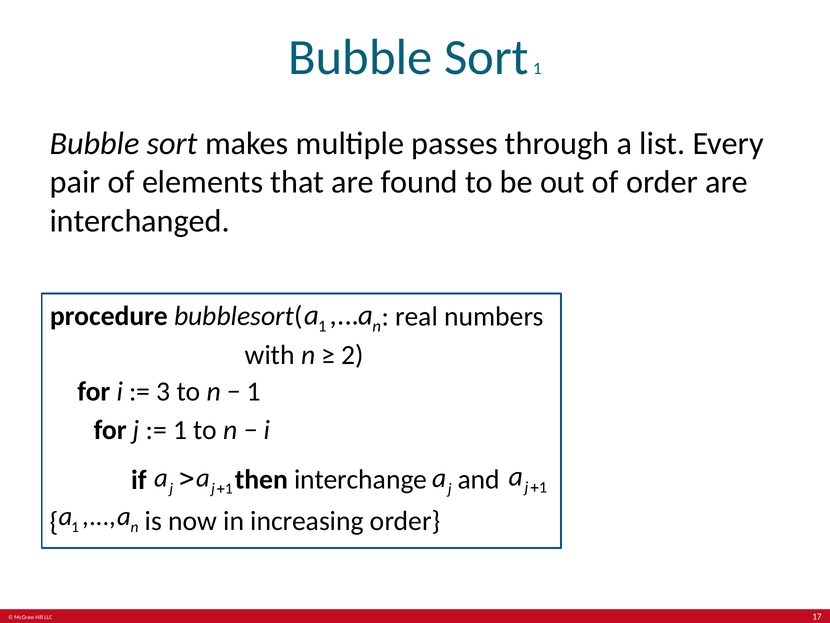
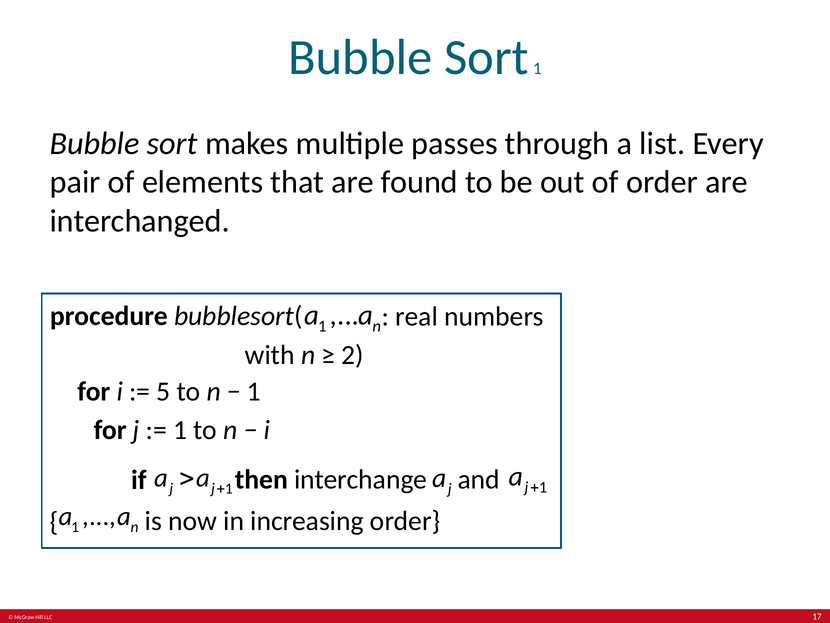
3: 3 -> 5
